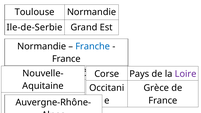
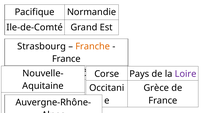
Toulouse: Toulouse -> Pacifique
Ile-de-Serbie: Ile-de-Serbie -> Ile-de-Comté
Normandie at (42, 46): Normandie -> Strasbourg
Franche colour: blue -> orange
